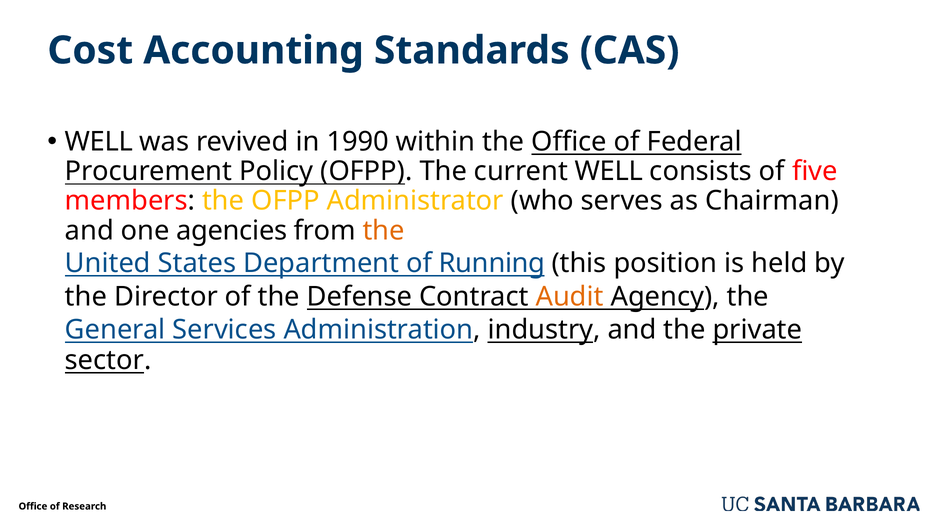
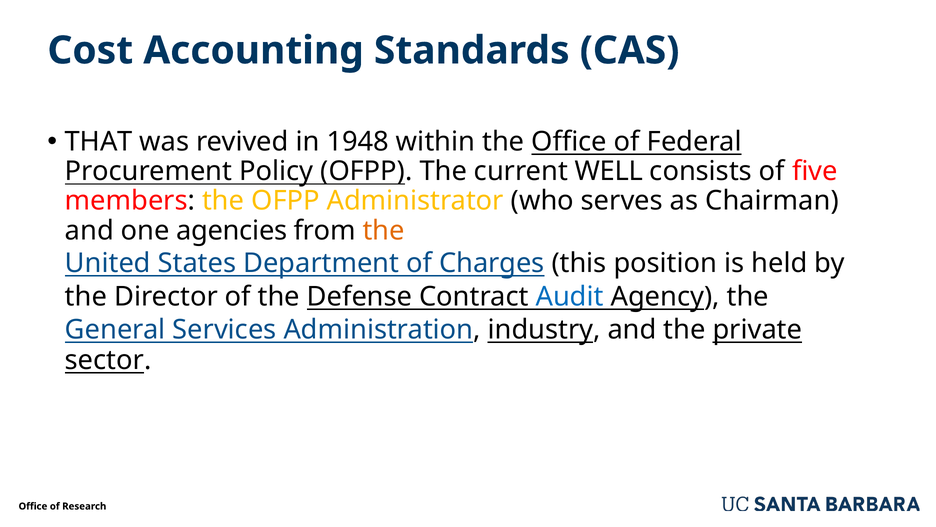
WELL at (99, 142): WELL -> THAT
1990: 1990 -> 1948
Running: Running -> Charges
Audit colour: orange -> blue
